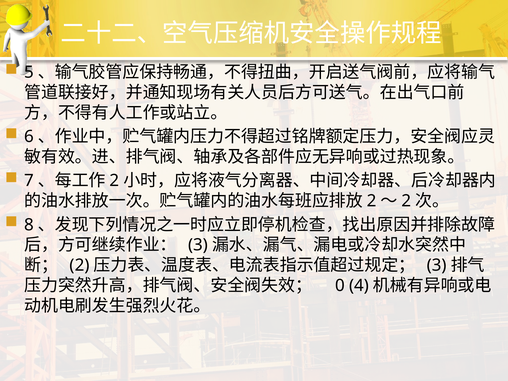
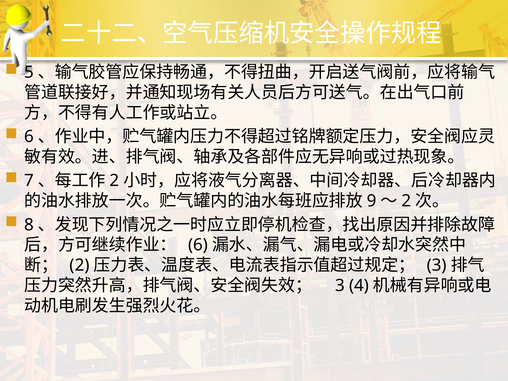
2 at (372, 201): 2 -> 9
3 at (198, 245): 3 -> 6
0 at (340, 286): 0 -> 3
